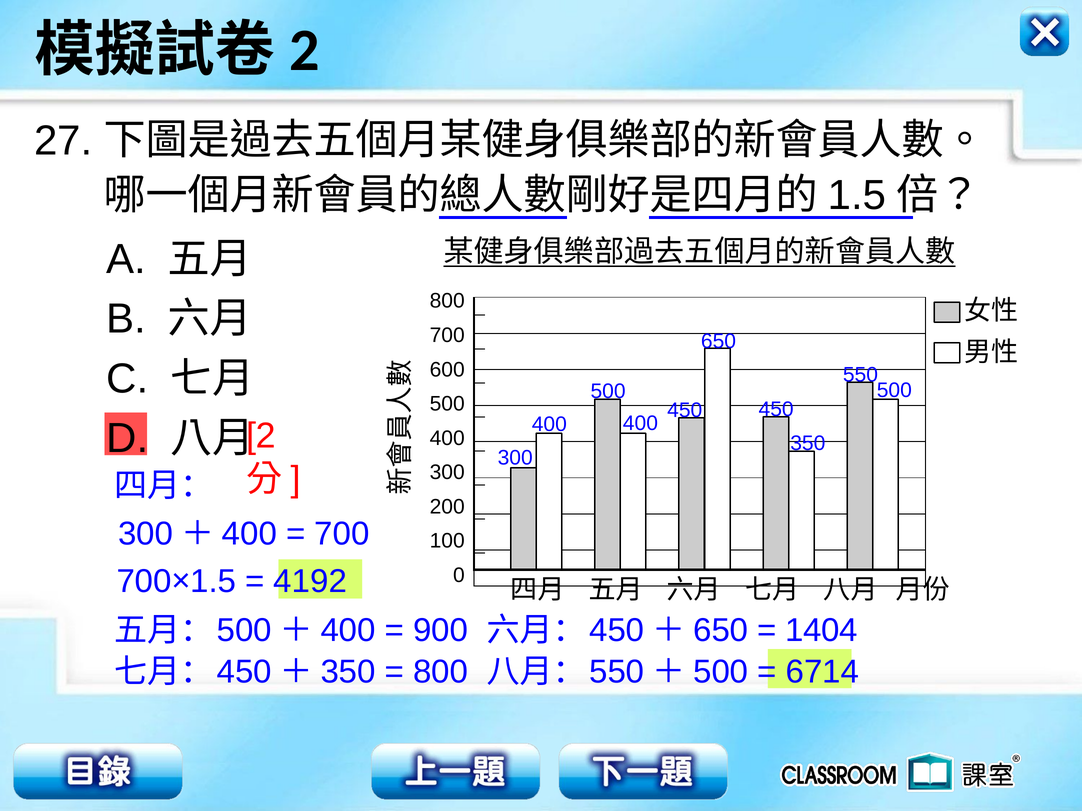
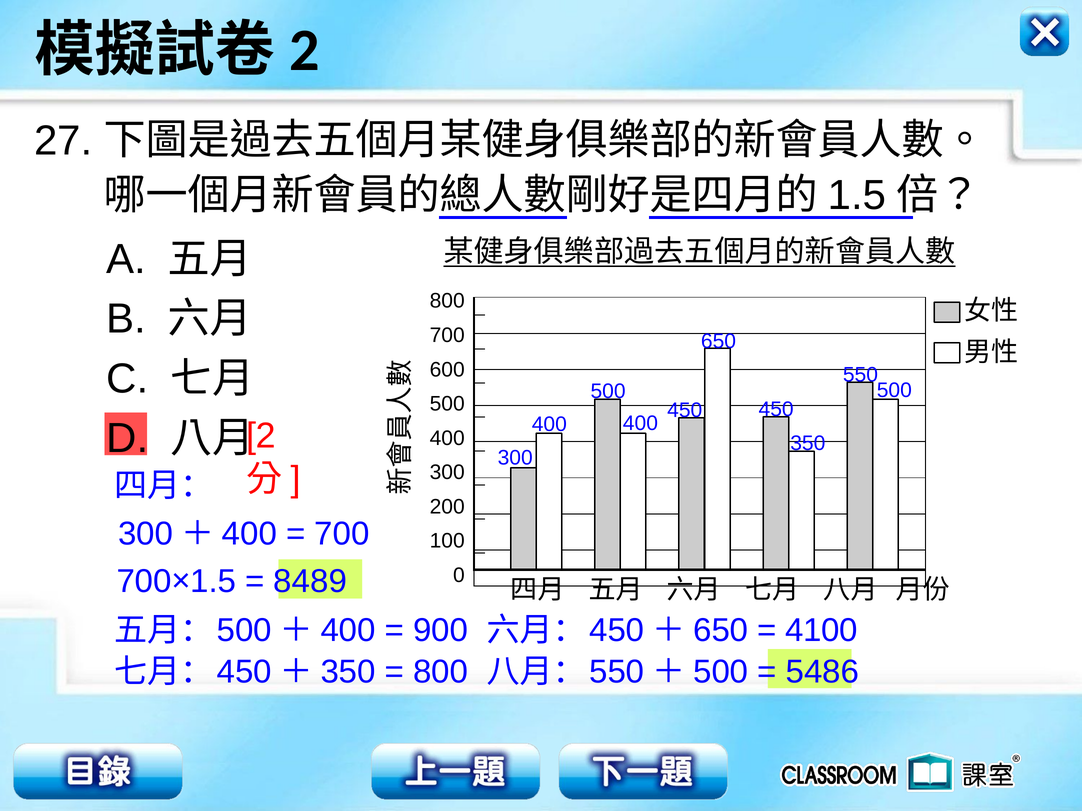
4192: 4192 -> 8489
1404: 1404 -> 4100
6714: 6714 -> 5486
